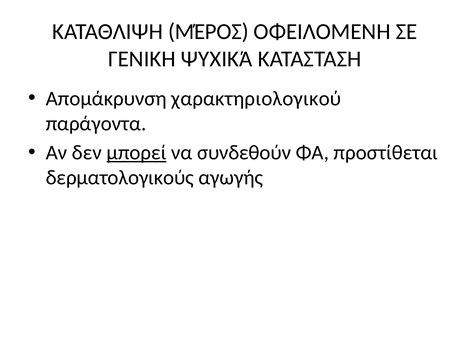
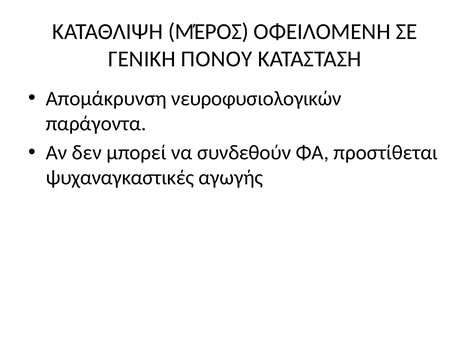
ΨΥΧΙΚΆ: ΨΥΧΙΚΆ -> ΠΟΝΟΥ
χαρακτηριολογικού: χαρακτηριολογικού -> νευροφυσιολογικών
μπορεί underline: present -> none
δερματολογικούς: δερματολογικούς -> ψυχαναγκαστικές
